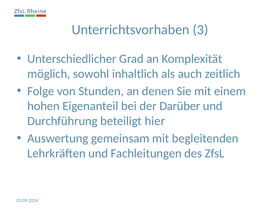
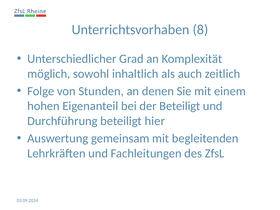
3: 3 -> 8
der Darüber: Darüber -> Beteiligt
